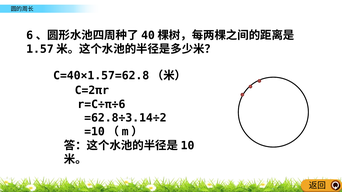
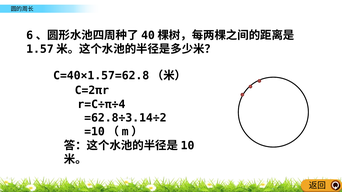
r=C÷π÷6: r=C÷π÷6 -> r=C÷π÷4
